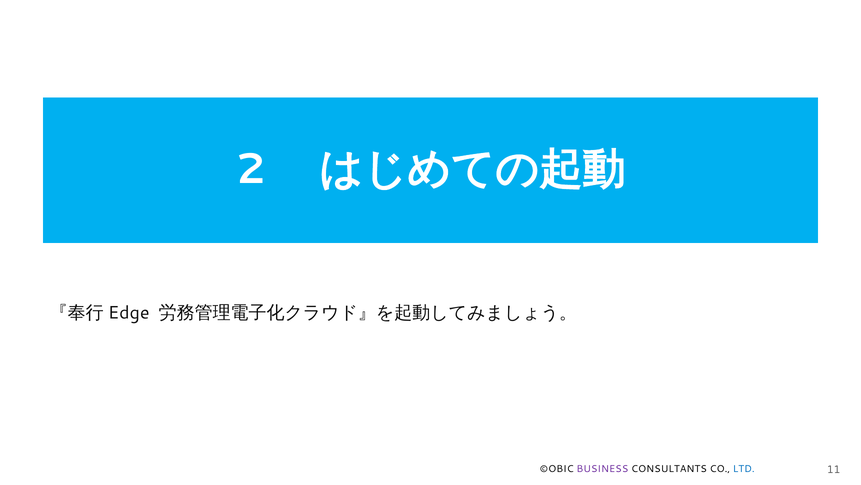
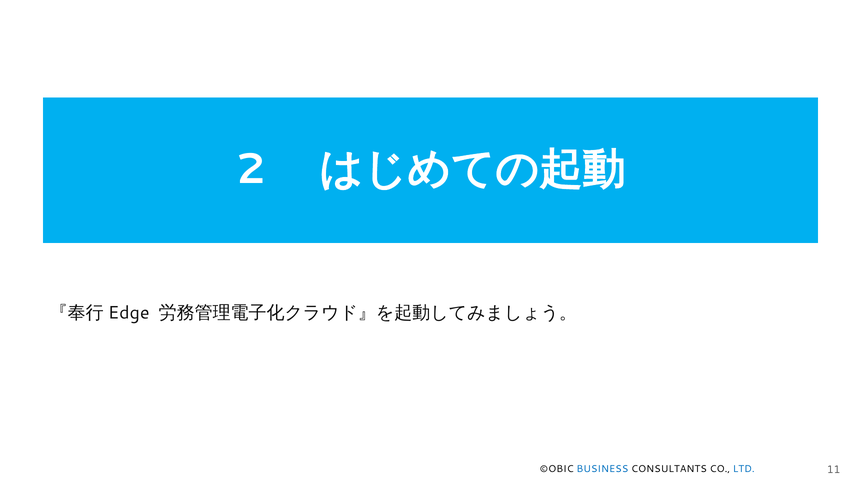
BUSINESS colour: purple -> blue
